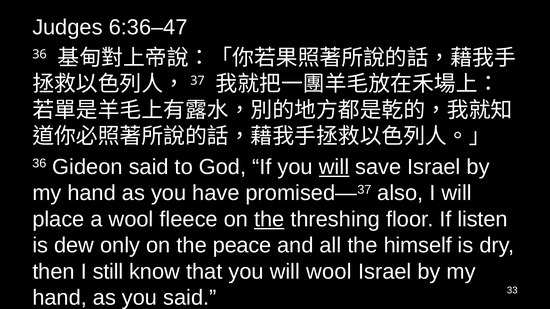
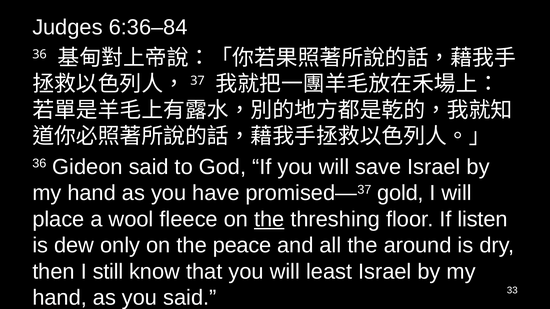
6:36–47: 6:36–47 -> 6:36–84
will at (334, 167) underline: present -> none
also: also -> gold
himself: himself -> around
will wool: wool -> least
